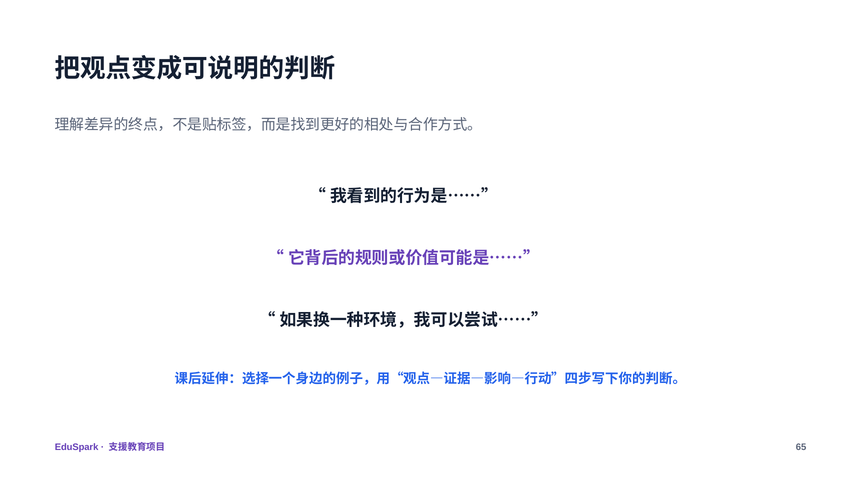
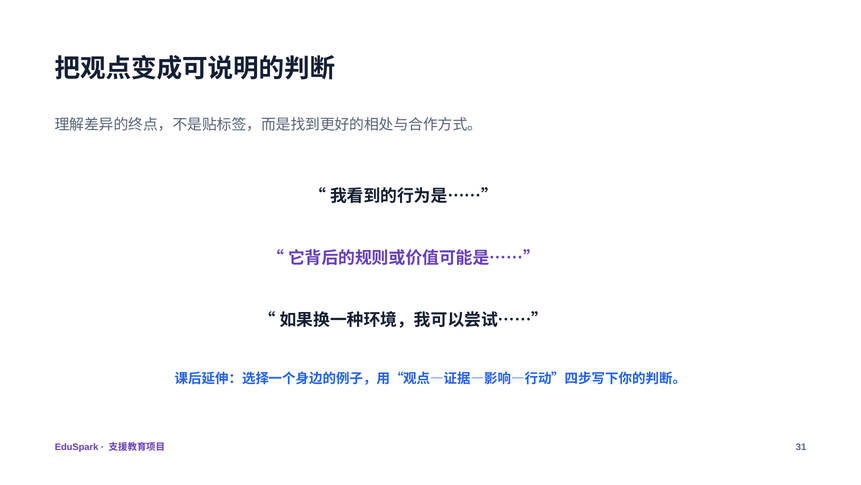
65: 65 -> 31
